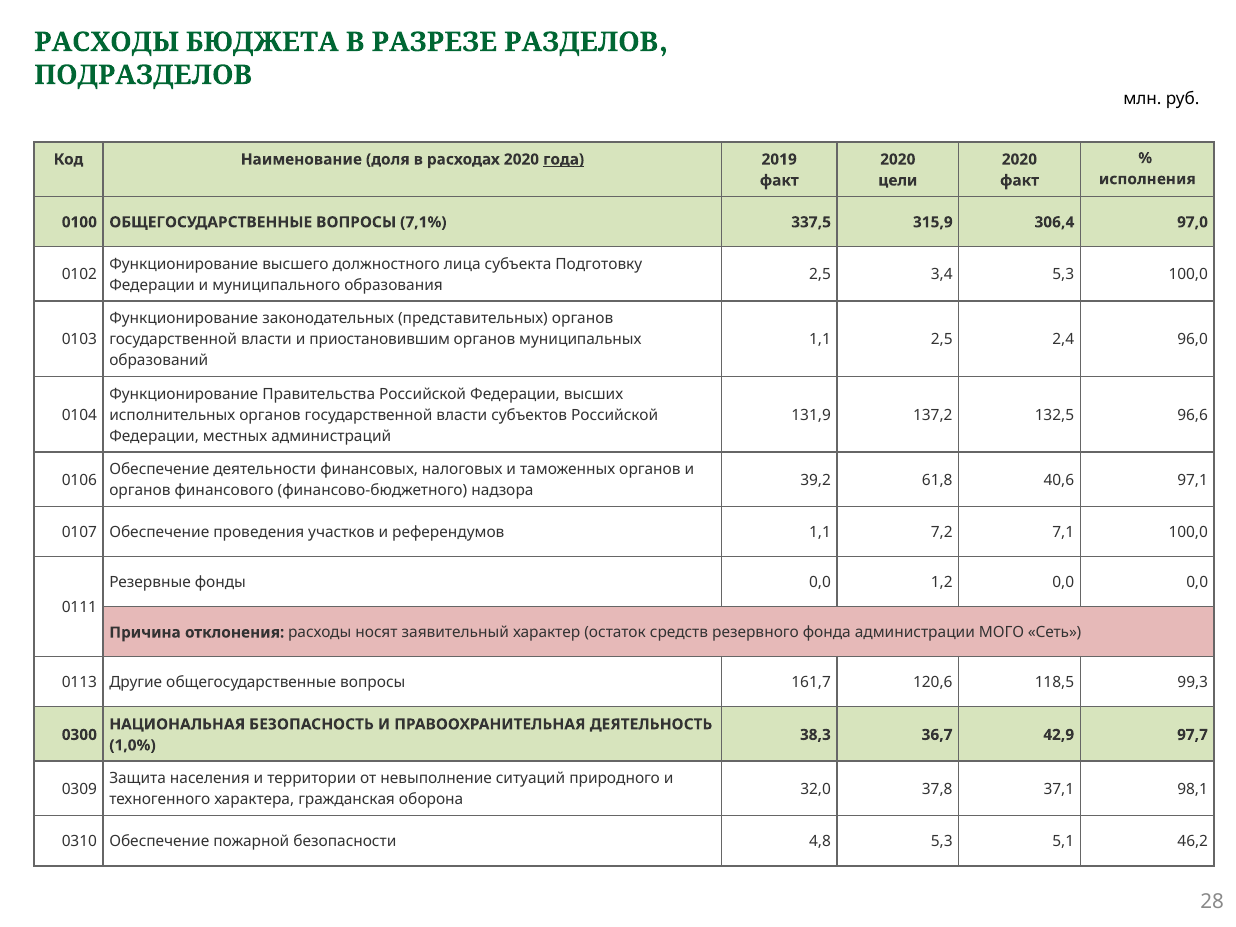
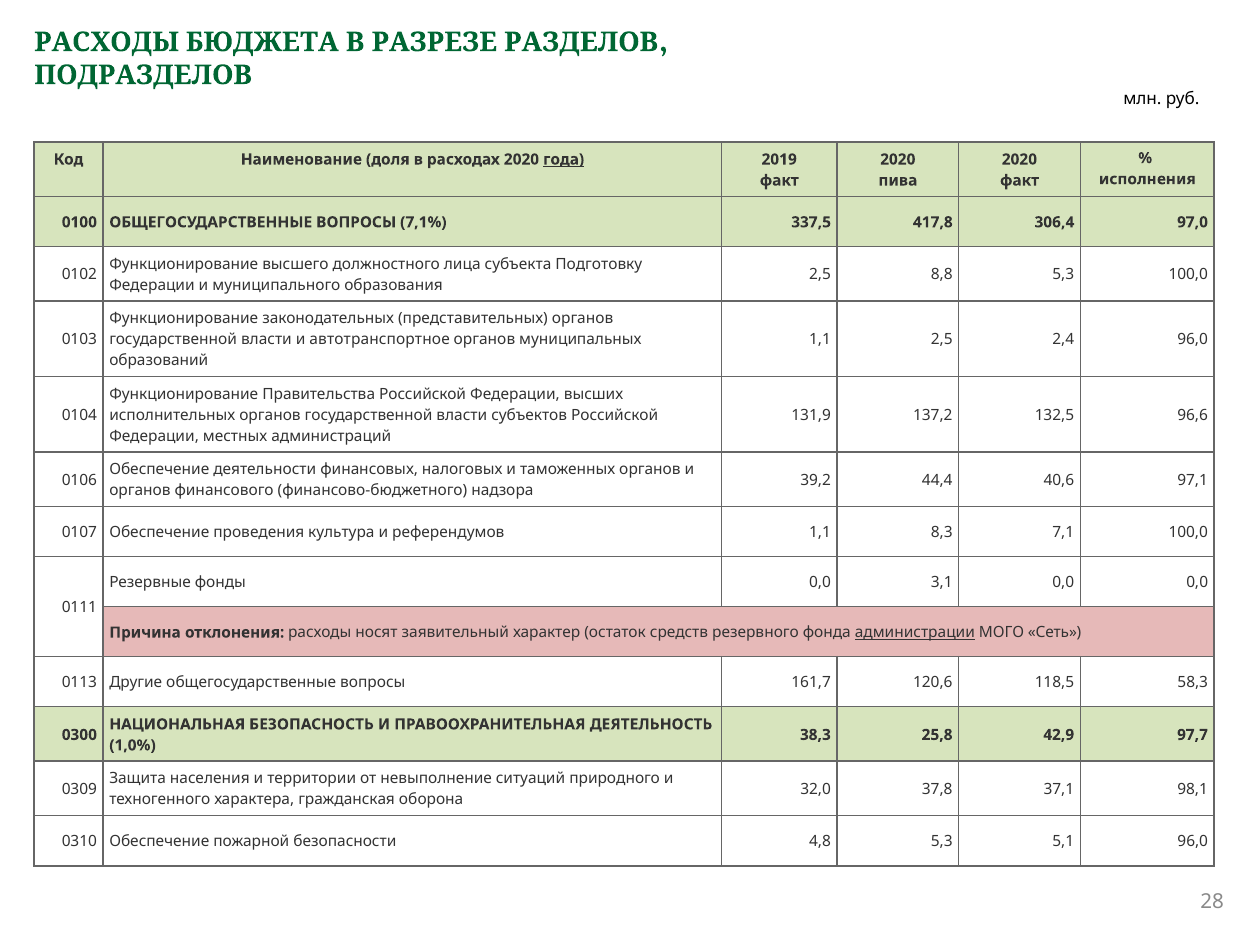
цели: цели -> пива
315,9: 315,9 -> 417,8
3,4: 3,4 -> 8,8
приостановившим: приостановившим -> автотранспортное
61,8: 61,8 -> 44,4
участков: участков -> культура
7,2: 7,2 -> 8,3
1,2: 1,2 -> 3,1
администрации underline: none -> present
99,3: 99,3 -> 58,3
36,7: 36,7 -> 25,8
5,1 46,2: 46,2 -> 96,0
